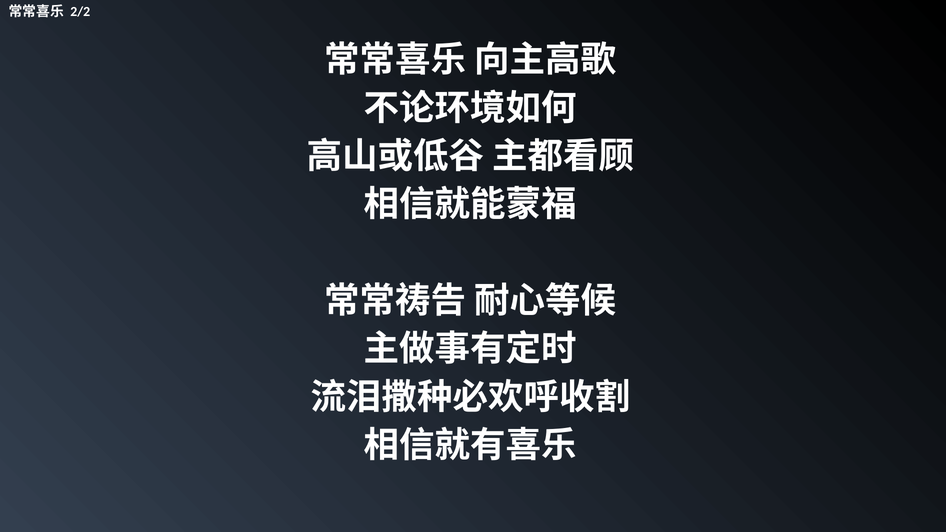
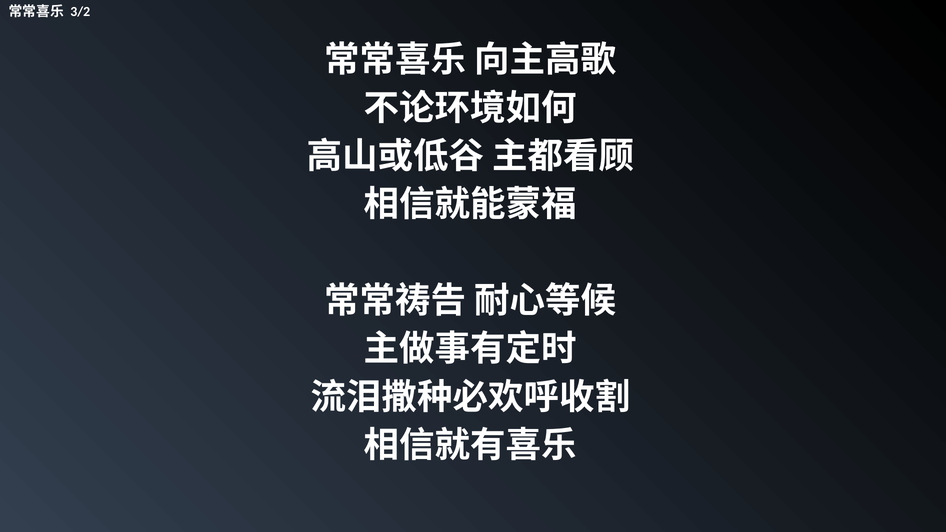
2/2: 2/2 -> 3/2
